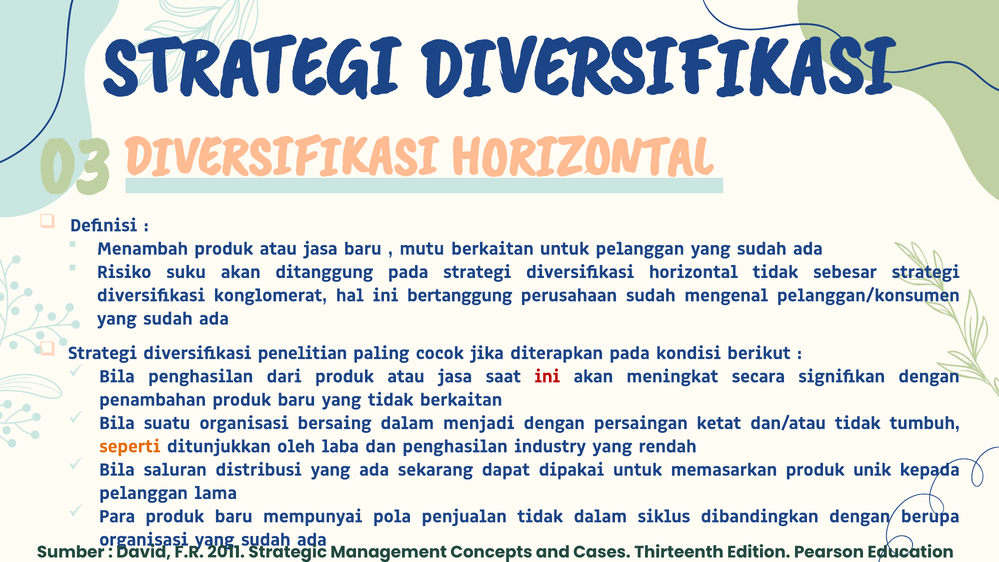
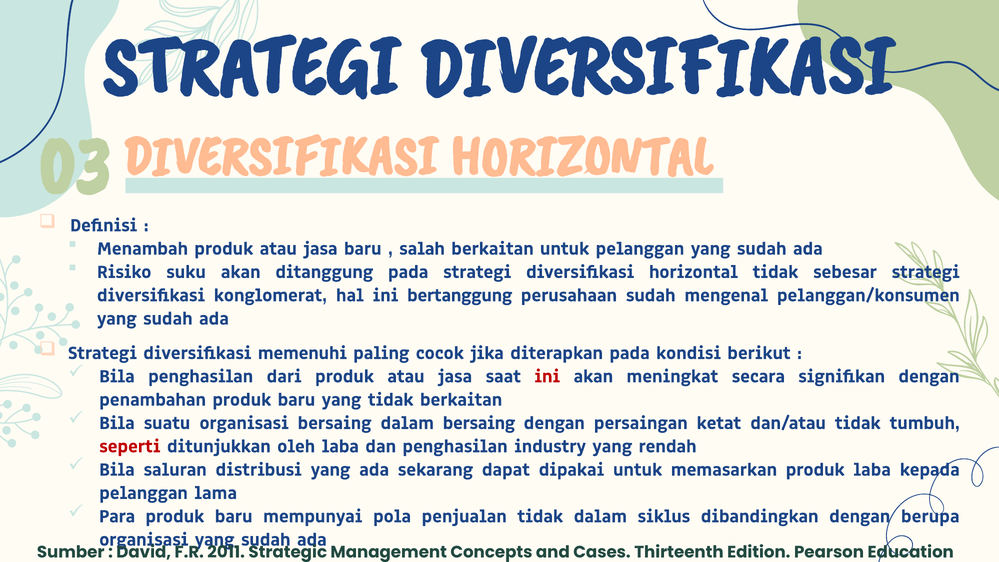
mutu: mutu -> salah
penelitian: penelitian -> memenuhi
dalam menjadi: menjadi -> bersaing
seperti colour: orange -> red
produk unik: unik -> laba
